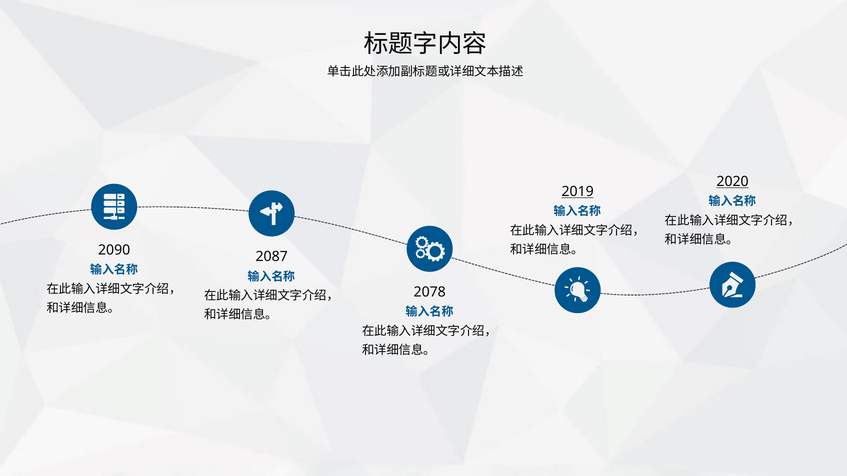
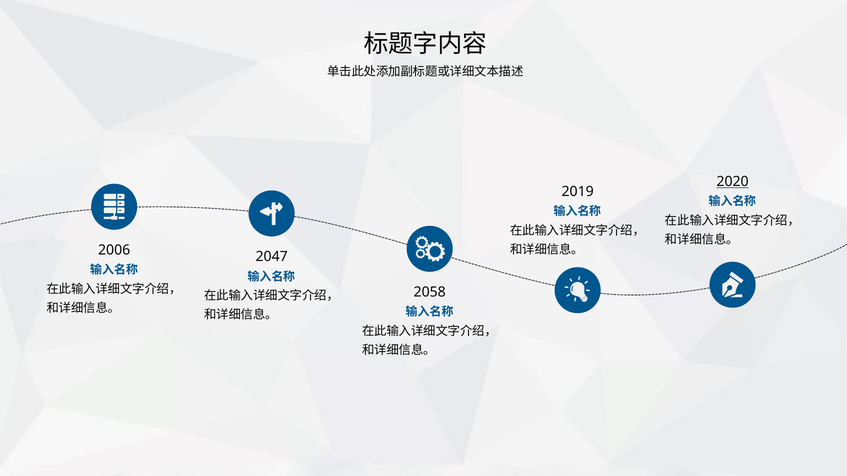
2019 underline: present -> none
2090: 2090 -> 2006
2087: 2087 -> 2047
2078: 2078 -> 2058
